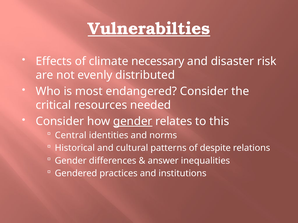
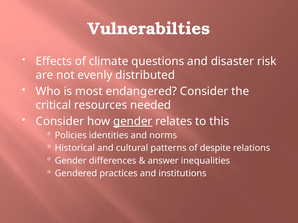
Vulnerabilties underline: present -> none
necessary: necessary -> questions
Central: Central -> Policies
